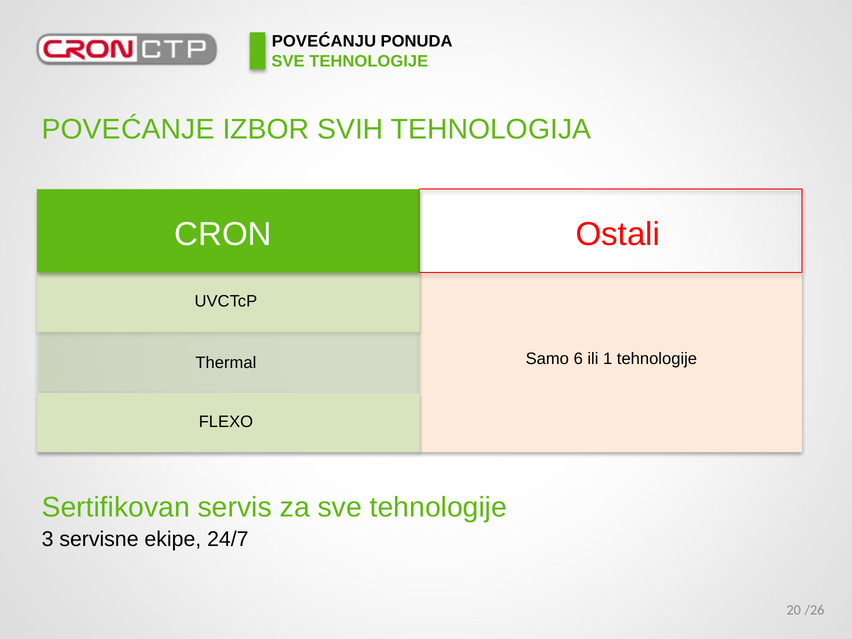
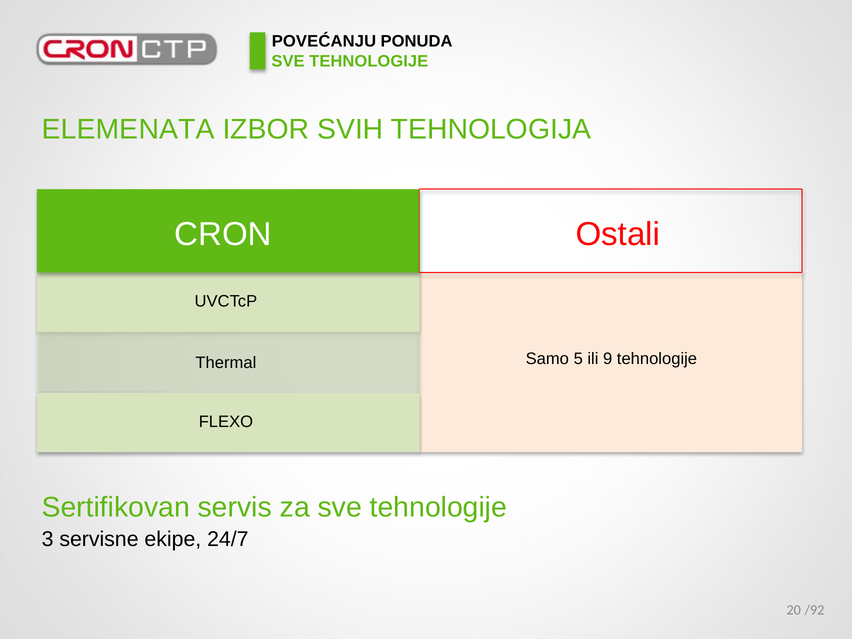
POVEĆANJE: POVEĆANJE -> ELEMENATA
6: 6 -> 5
1: 1 -> 9
/26: /26 -> /92
